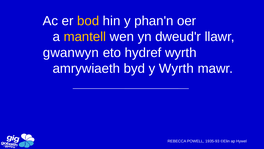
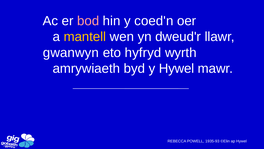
bod colour: yellow -> pink
phan'n: phan'n -> coed'n
hydref: hydref -> hyfryd
y Wyrth: Wyrth -> Hywel
